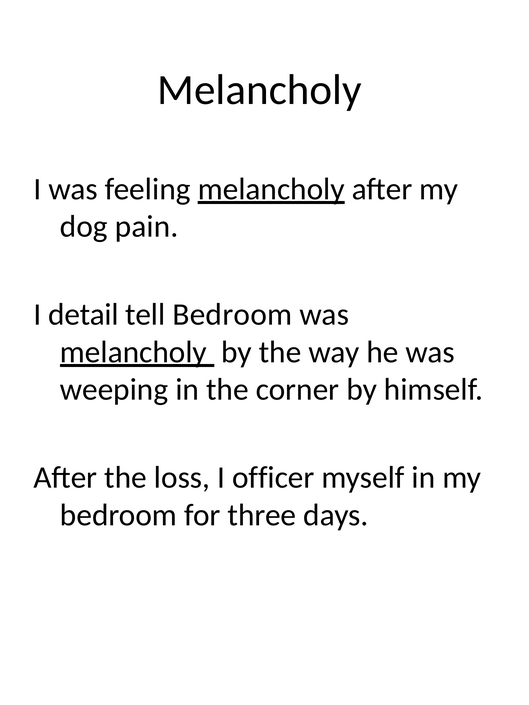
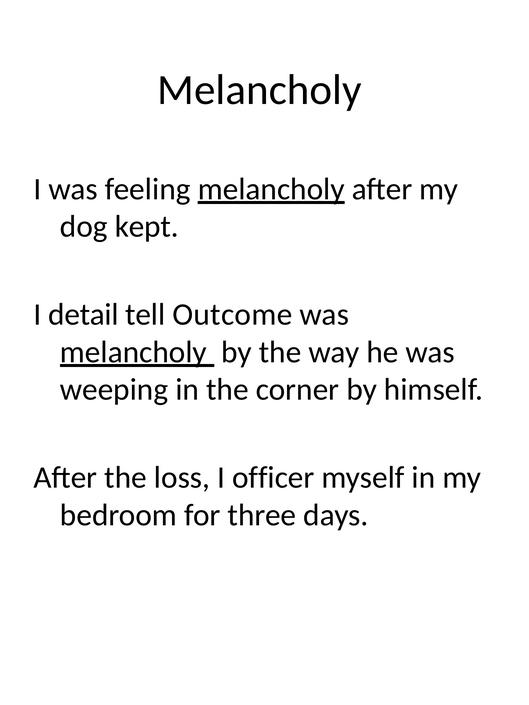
pain: pain -> kept
tell Bedroom: Bedroom -> Outcome
